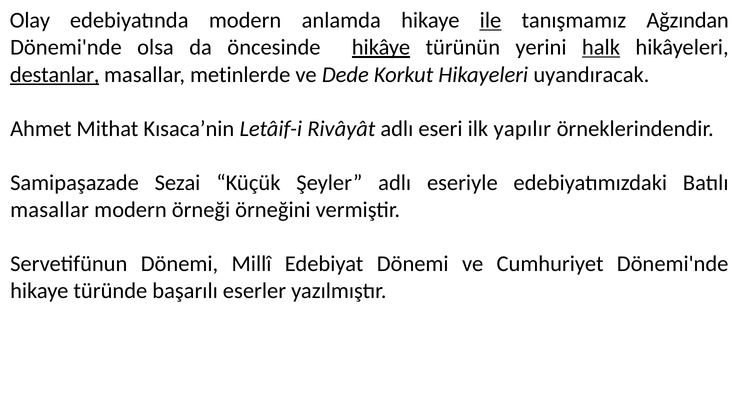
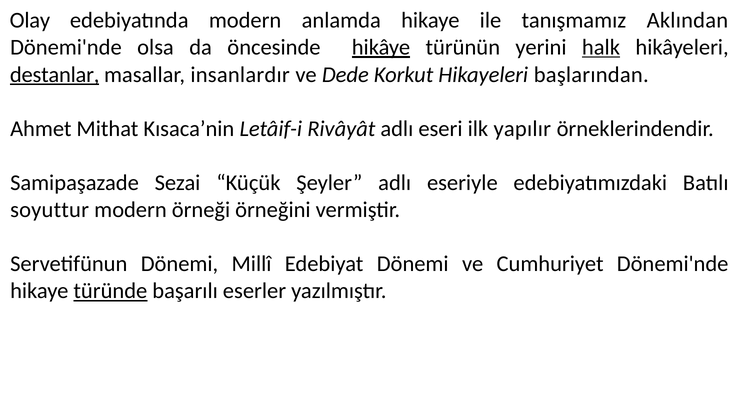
ile underline: present -> none
Ağzından: Ağzından -> Aklından
metinlerde: metinlerde -> insanlardır
uyandıracak: uyandıracak -> başlarından
masallar at (50, 210): masallar -> soyuttur
türünde underline: none -> present
